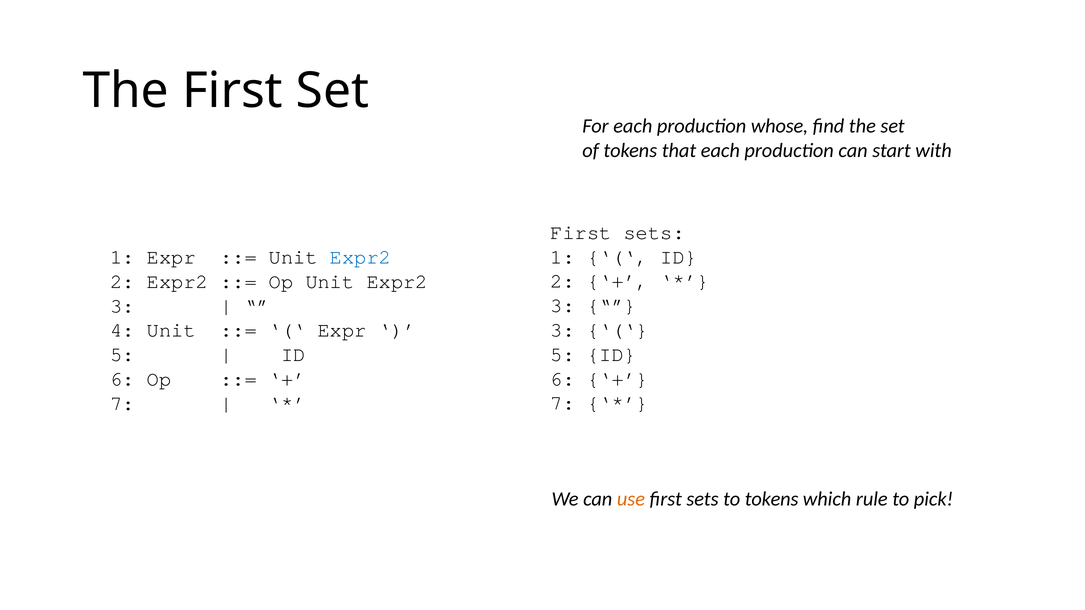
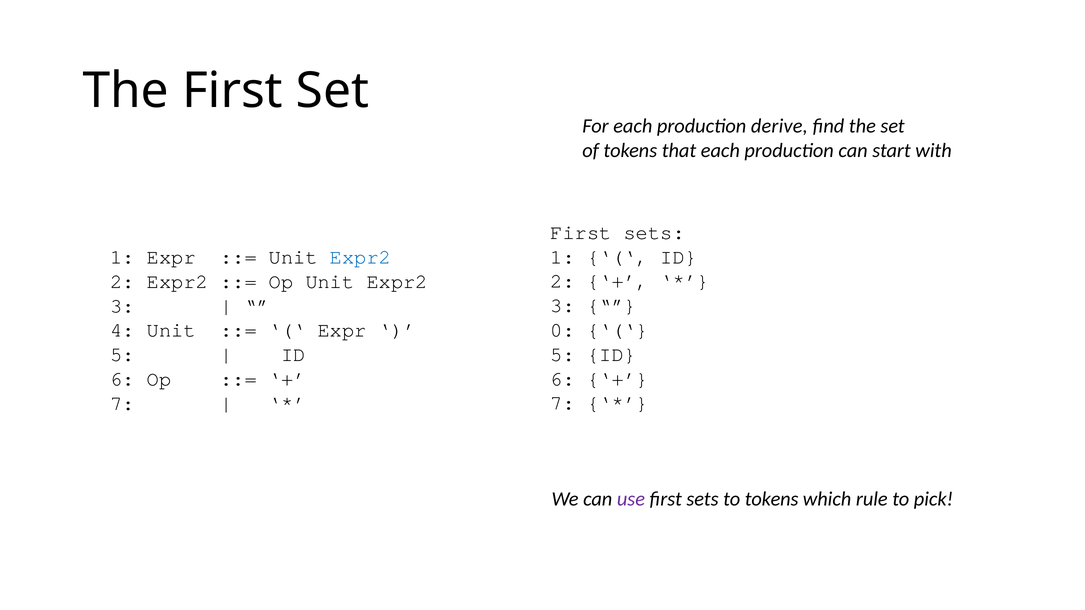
whose: whose -> derive
3 at (563, 330): 3 -> 0
use colour: orange -> purple
